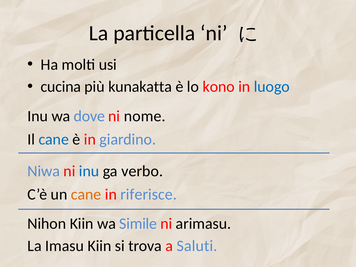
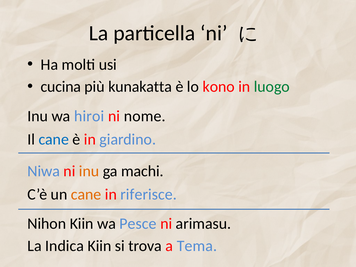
luogo colour: blue -> green
dove: dove -> hiroi
inu at (89, 171) colour: blue -> orange
verbo: verbo -> machi
Simile: Simile -> Pesce
Imasu: Imasu -> Indica
Saluti: Saluti -> Tema
